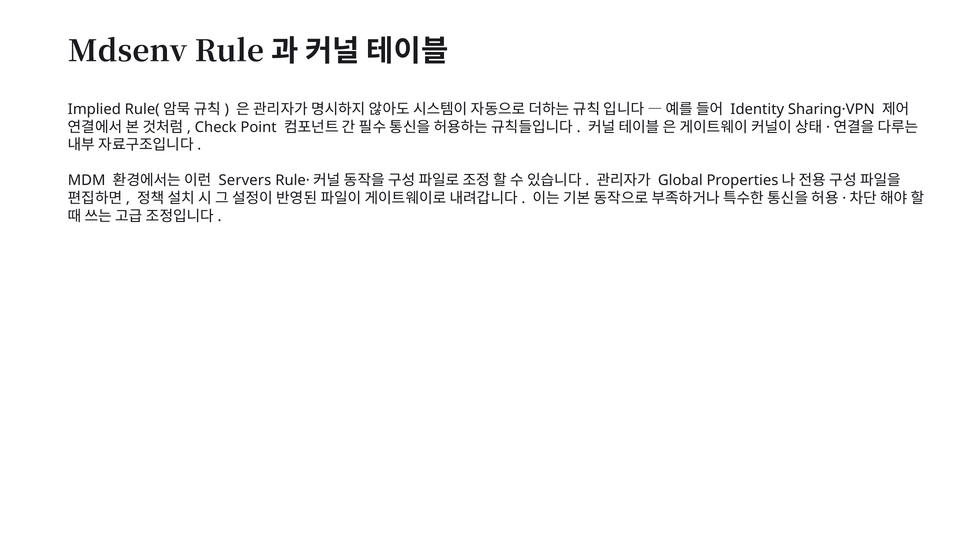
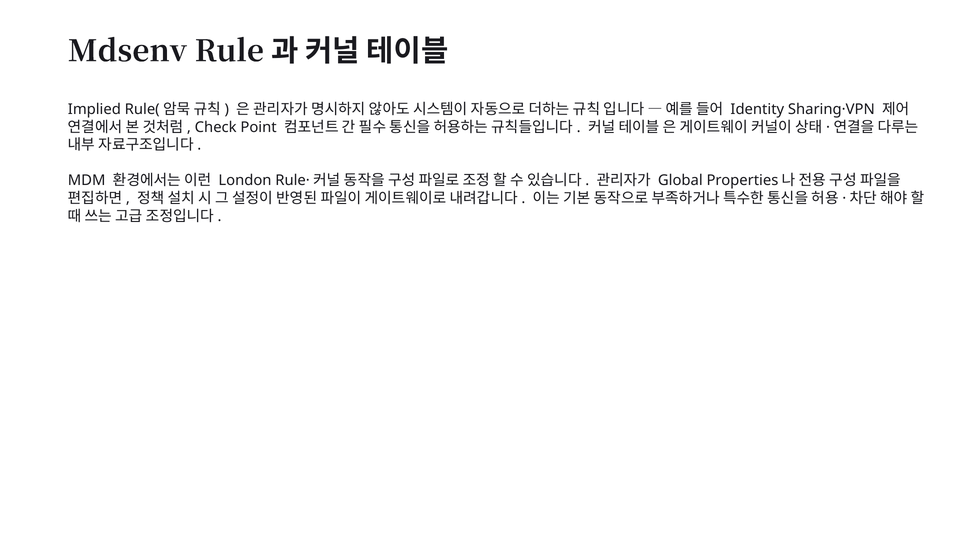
Servers: Servers -> London
